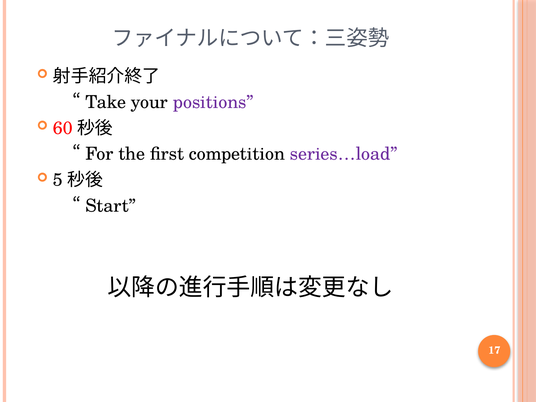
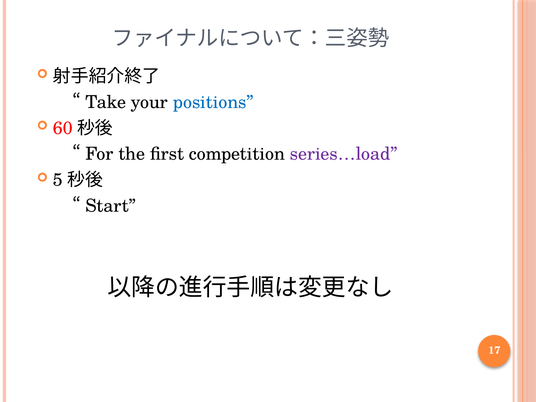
positions colour: purple -> blue
